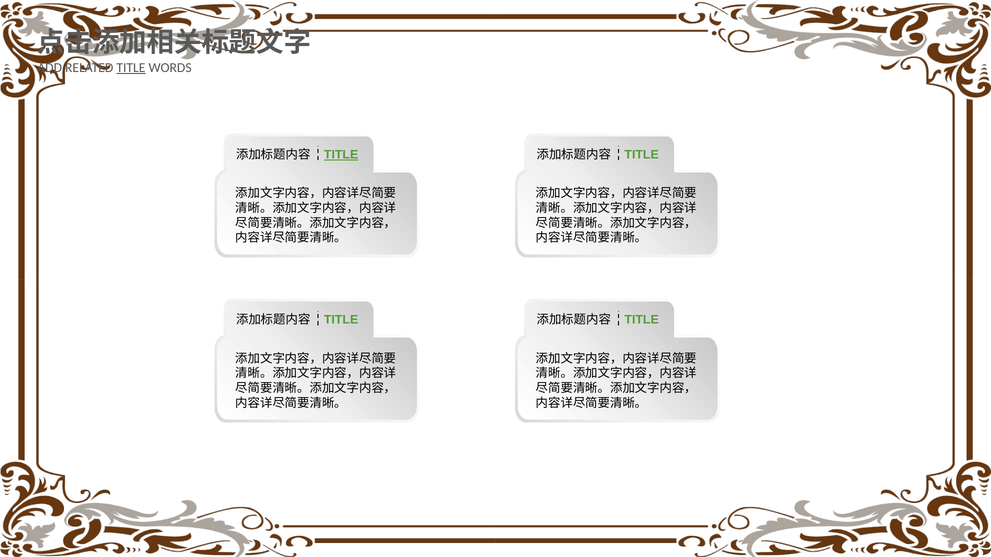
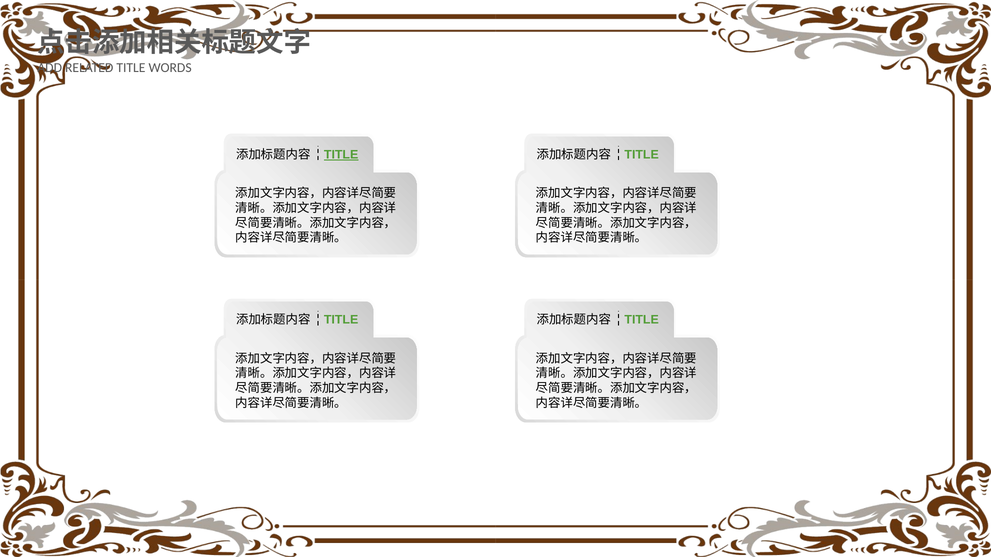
TITLE at (131, 68) underline: present -> none
